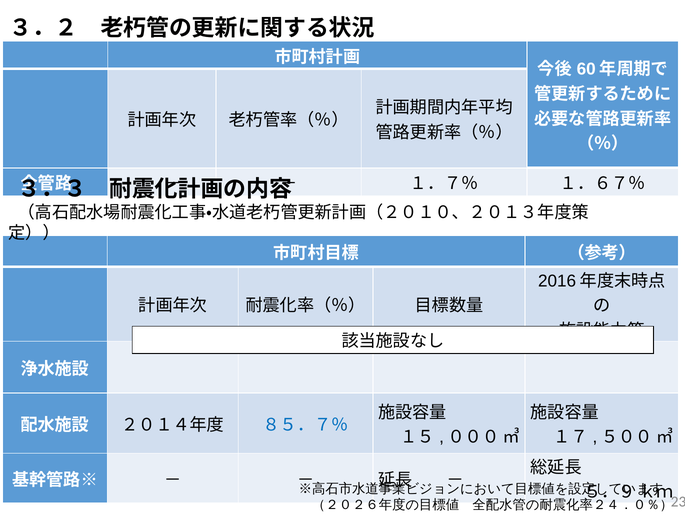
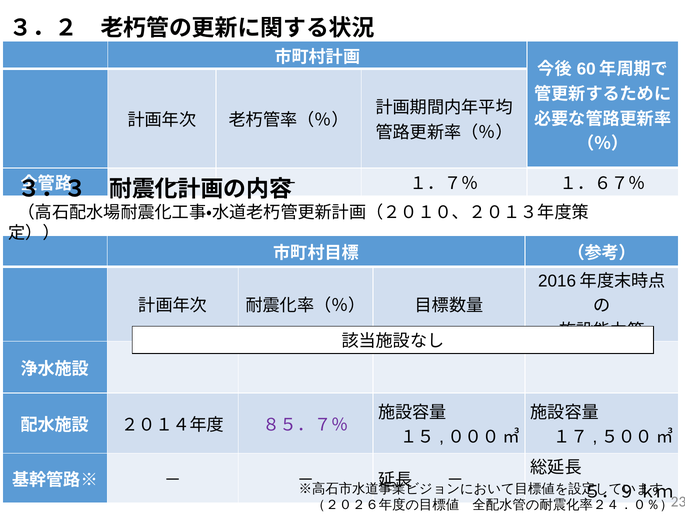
８５．７％ colour: blue -> purple
